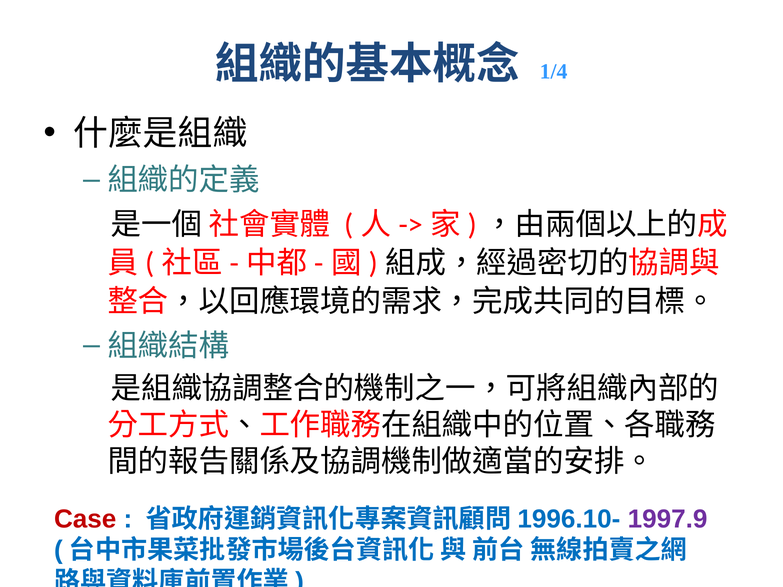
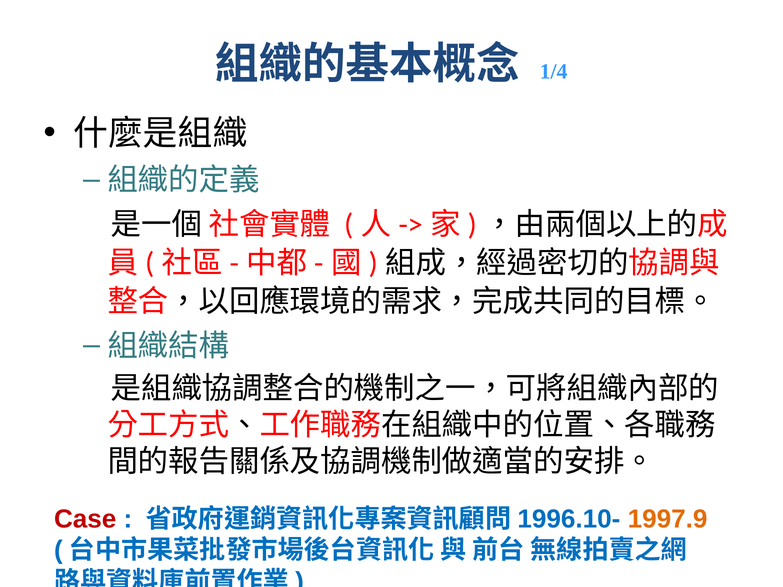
1997.9 colour: purple -> orange
